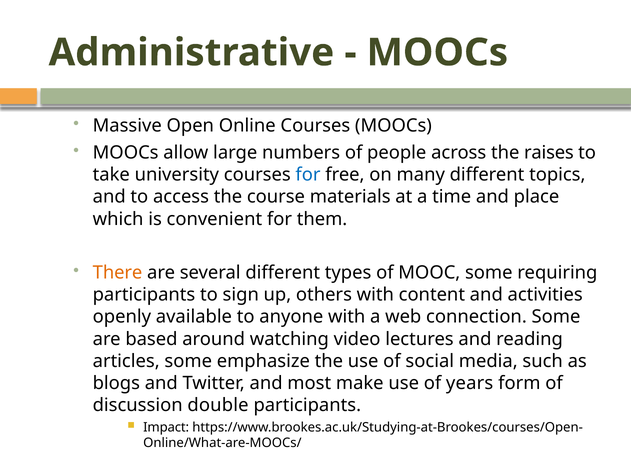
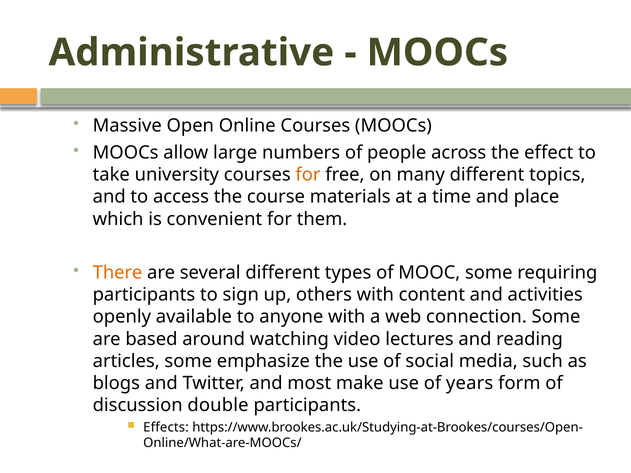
raises: raises -> effect
for at (308, 175) colour: blue -> orange
Impact: Impact -> Effects
